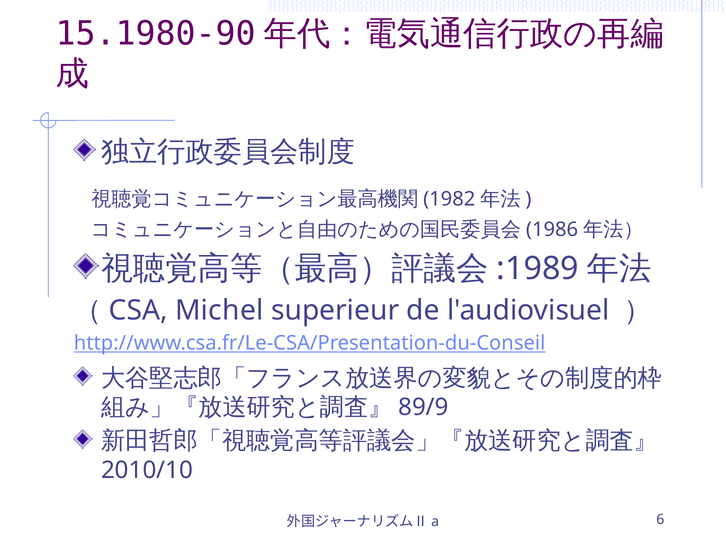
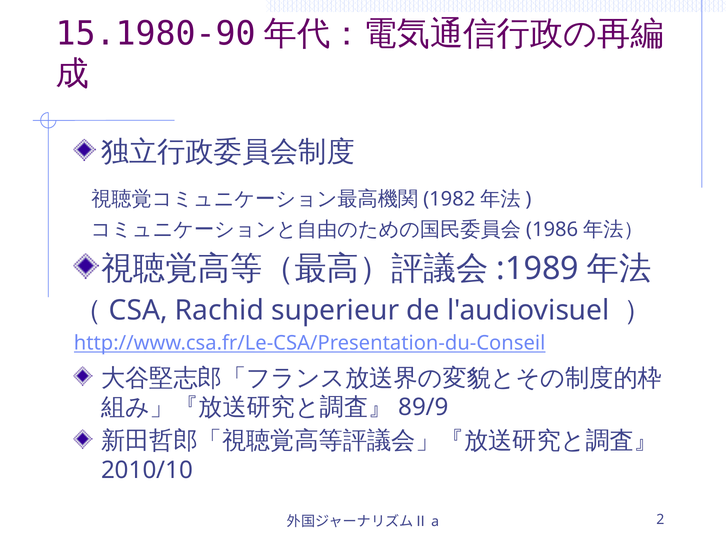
Michel: Michel -> Rachid
6: 6 -> 2
